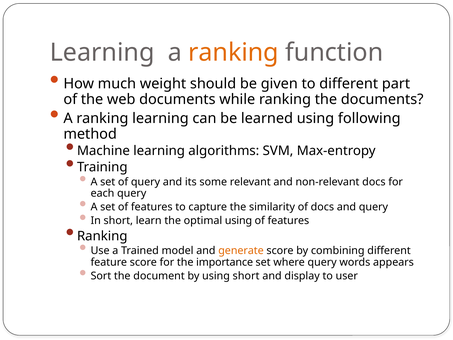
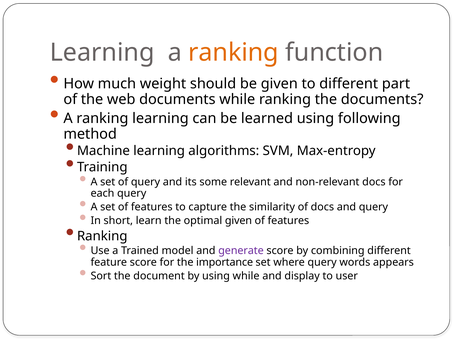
optimal using: using -> given
generate colour: orange -> purple
using short: short -> while
